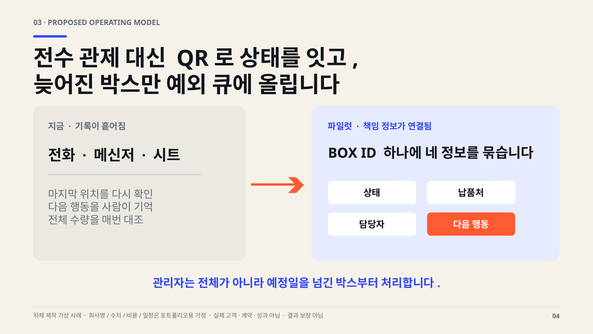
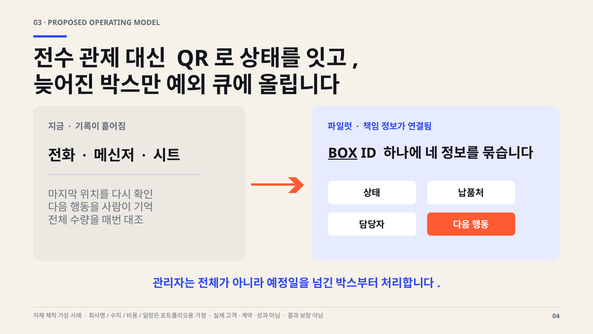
BOX underline: none -> present
